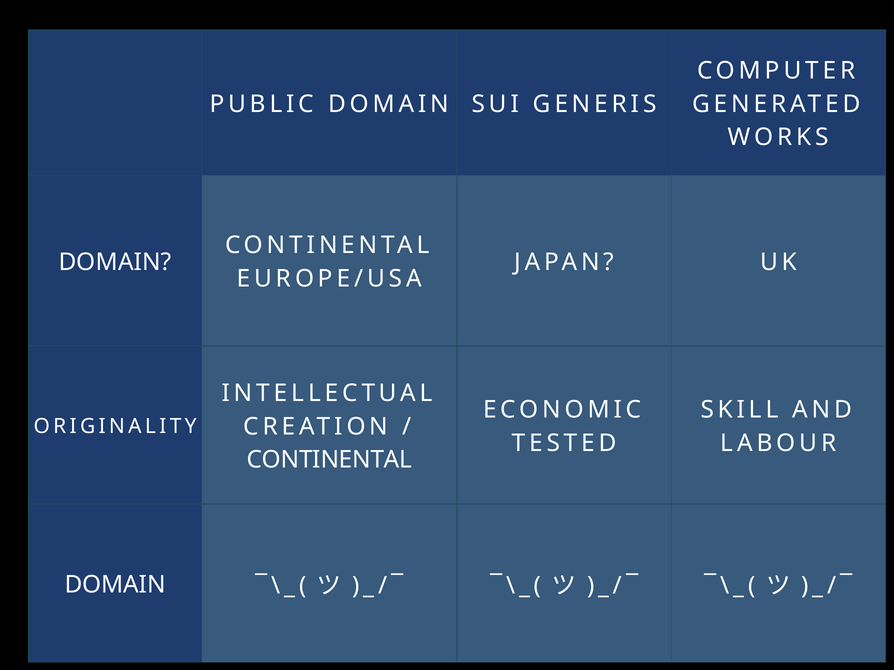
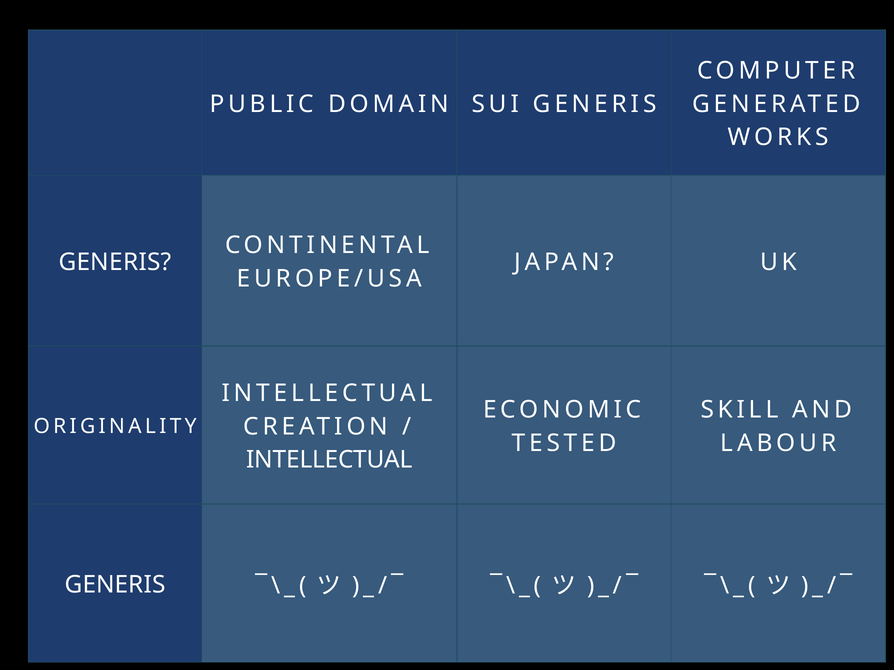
DOMAIN at (115, 262): DOMAIN -> GENERIS
CONTINENTAL at (329, 460): CONTINENTAL -> INTELLECTUAL
DOMAIN at (115, 585): DOMAIN -> GENERIS
